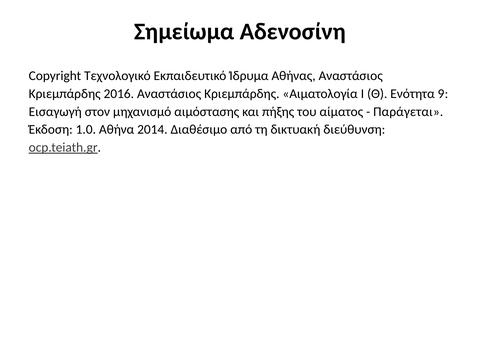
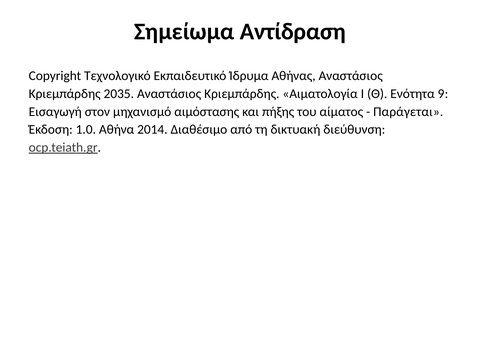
Αδενοσίνη: Αδενοσίνη -> Αντίδραση
2016: 2016 -> 2035
